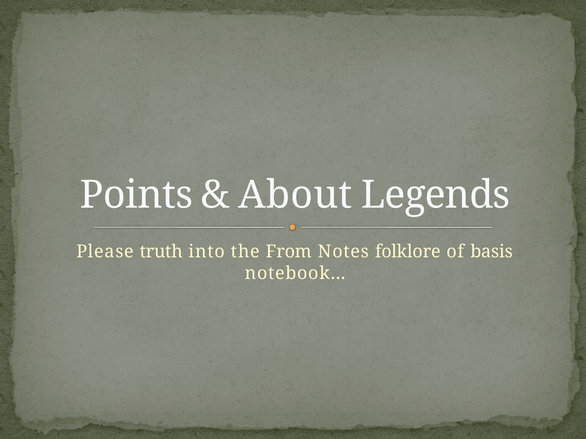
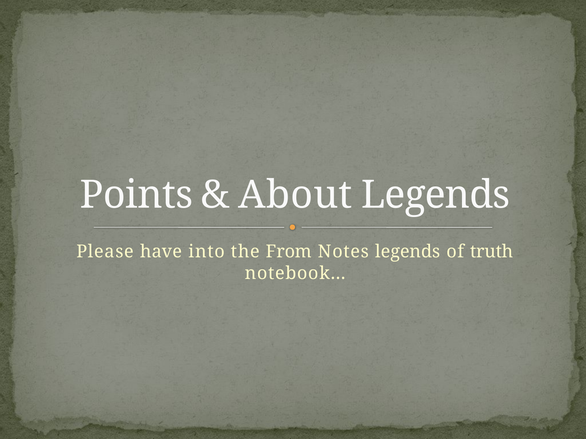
truth: truth -> have
Notes folklore: folklore -> legends
basis: basis -> truth
